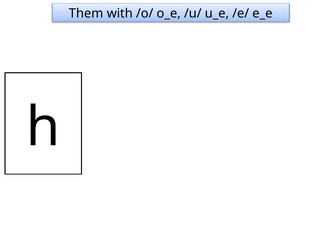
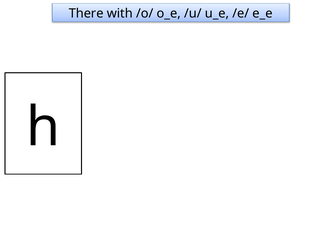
Them: Them -> There
